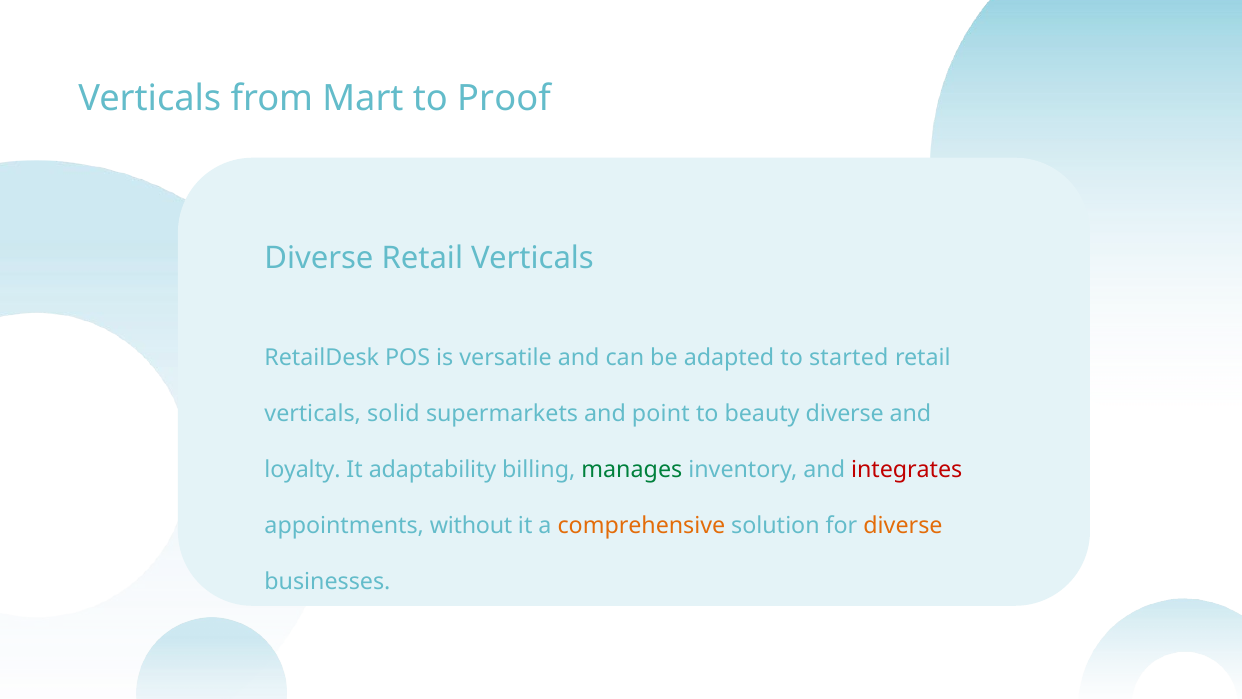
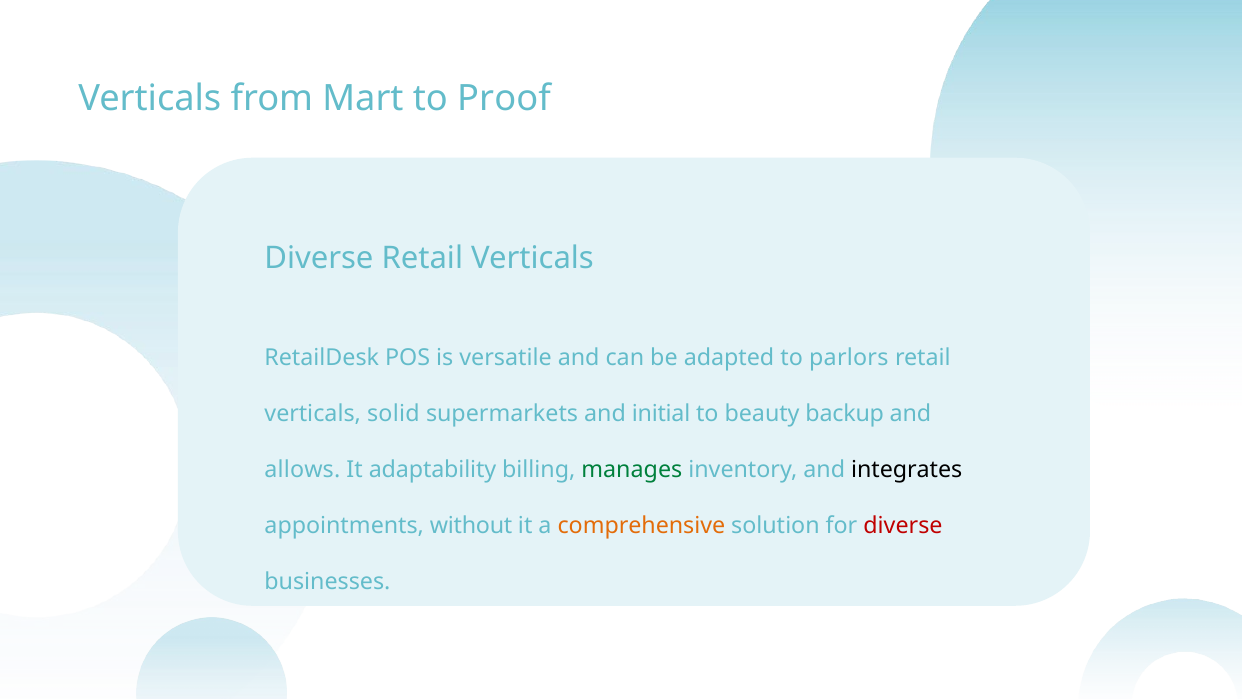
started: started -> parlors
point: point -> initial
beauty diverse: diverse -> backup
loyalty: loyalty -> allows
integrates colour: red -> black
diverse at (903, 525) colour: orange -> red
